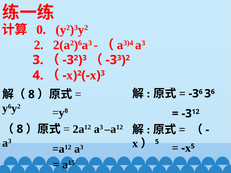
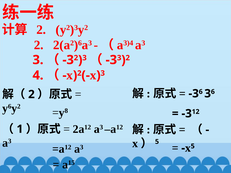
0 at (41, 30): 0 -> 2
8 at (31, 94): 8 -> 2
8 at (20, 129): 8 -> 1
